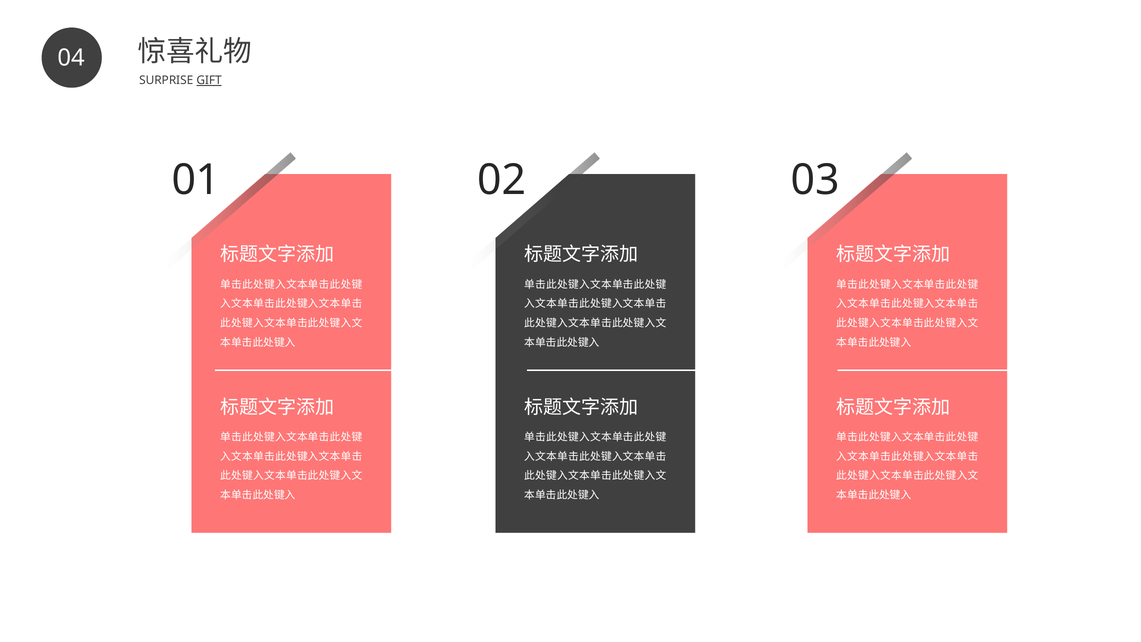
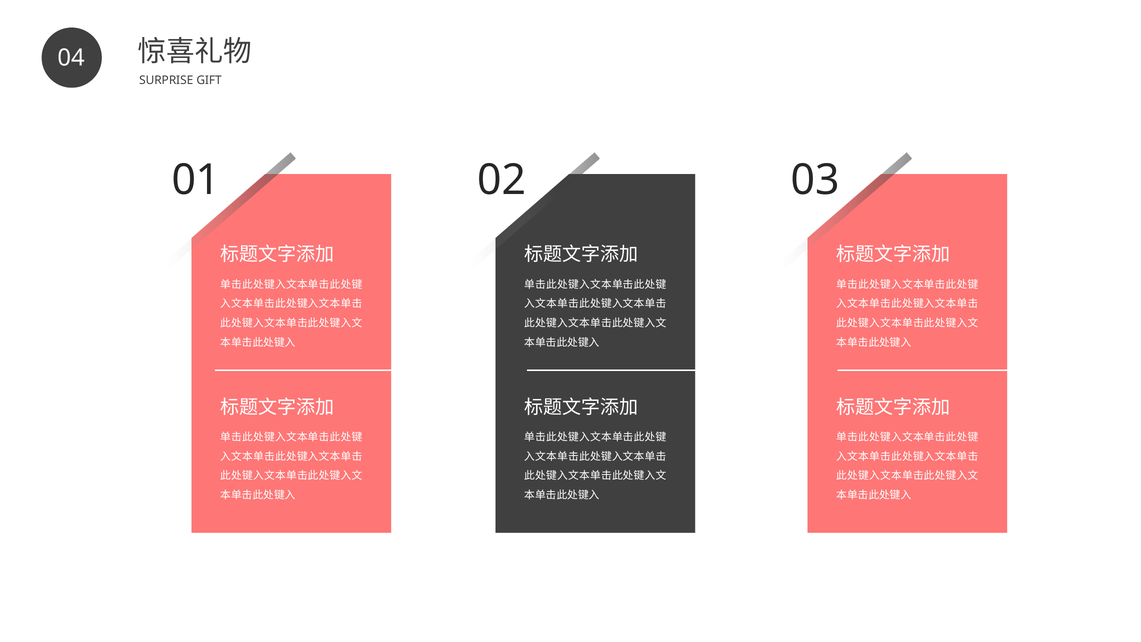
GIFT underline: present -> none
